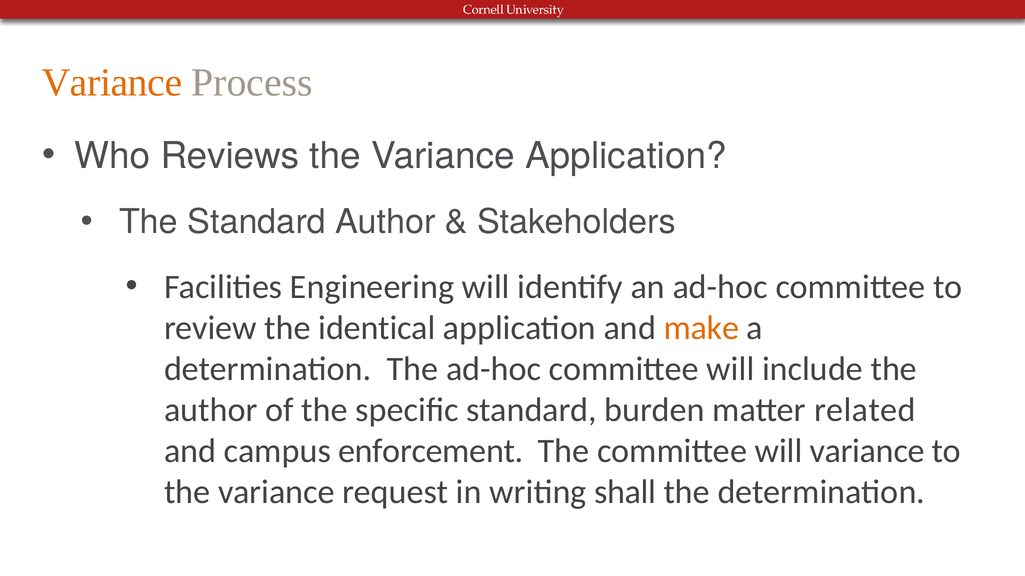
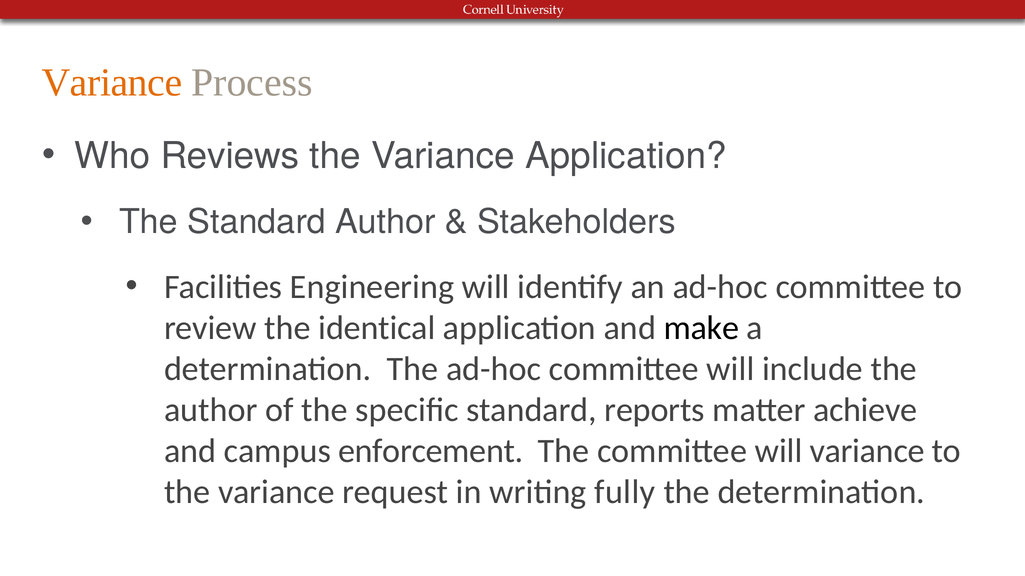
make colour: orange -> black
burden: burden -> reports
related: related -> achieve
shall: shall -> fully
